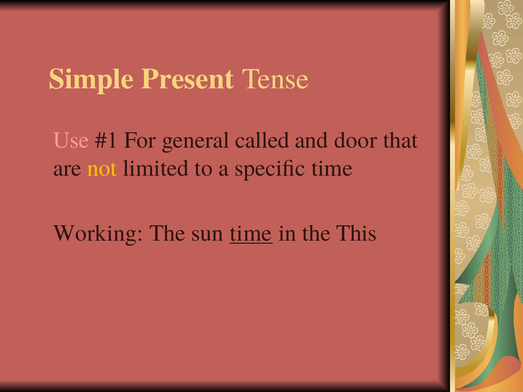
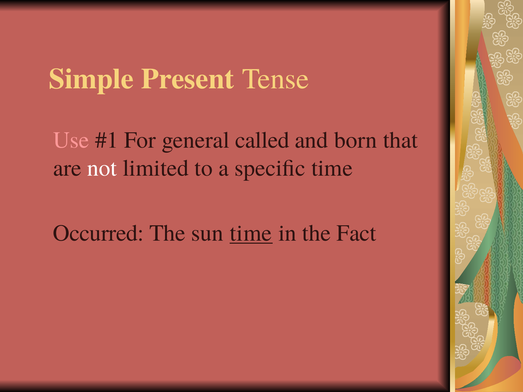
door: door -> born
not colour: yellow -> white
Working: Working -> Occurred
This: This -> Fact
